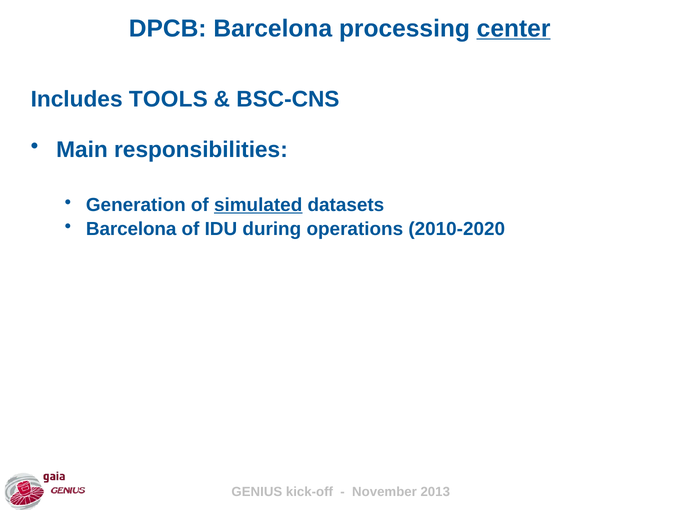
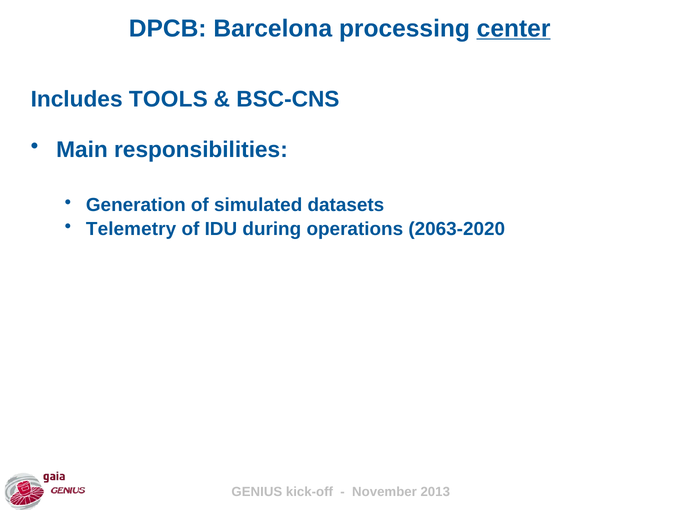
simulated underline: present -> none
Barcelona at (131, 229): Barcelona -> Telemetry
2010-2020: 2010-2020 -> 2063-2020
